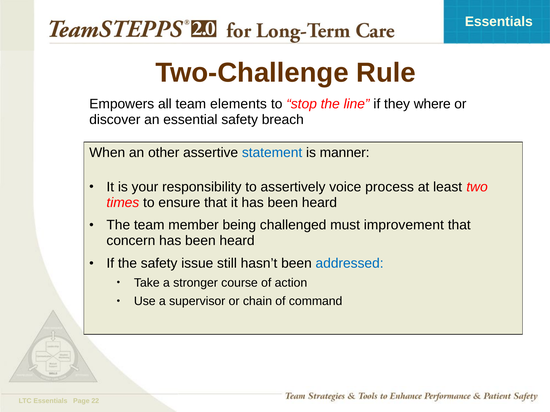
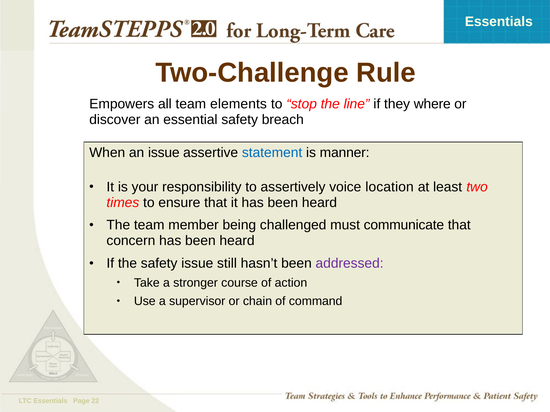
an other: other -> issue
process: process -> location
improvement: improvement -> communicate
addressed colour: blue -> purple
